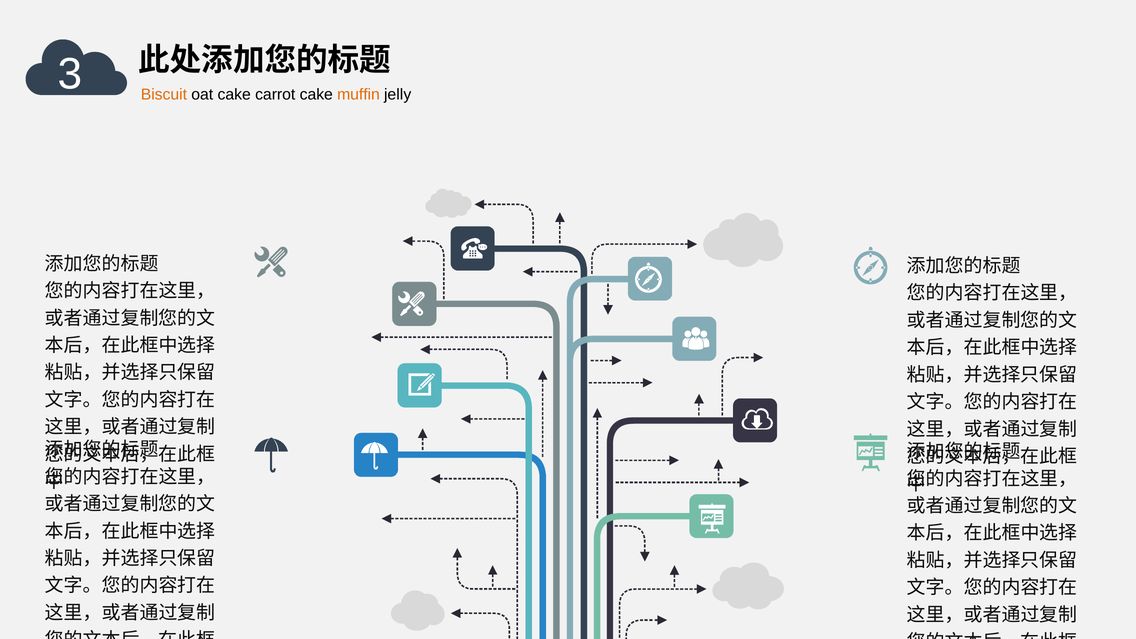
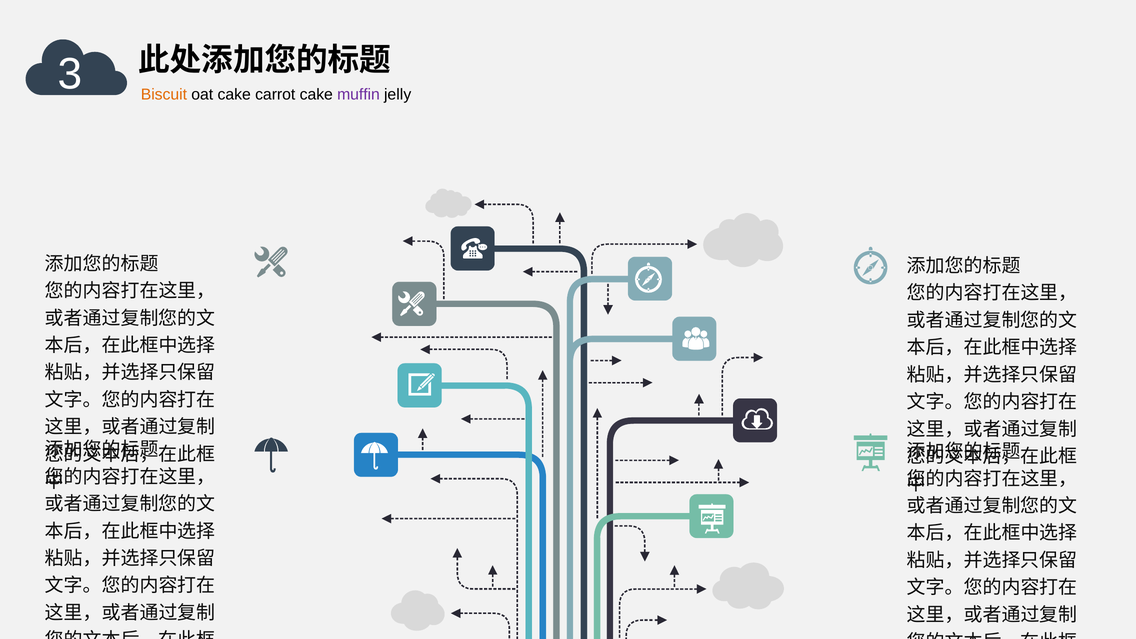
muffin colour: orange -> purple
